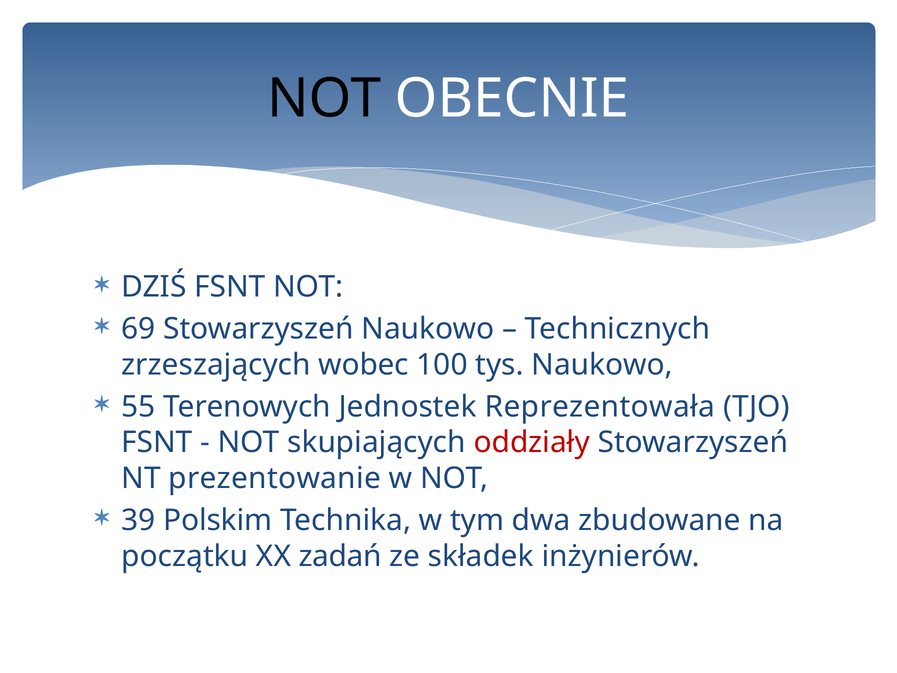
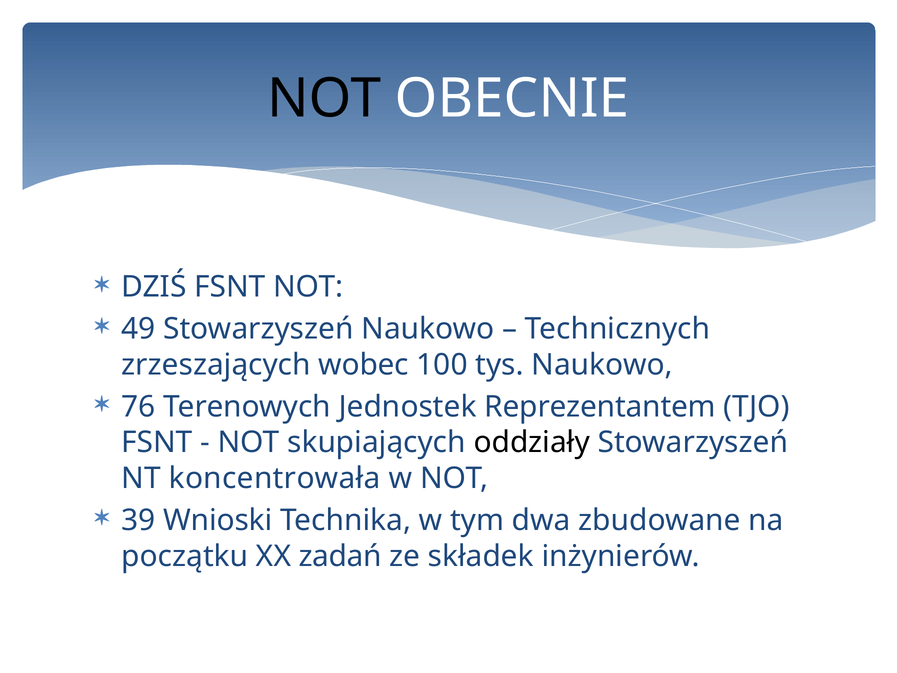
69: 69 -> 49
55: 55 -> 76
Reprezentowała: Reprezentowała -> Reprezentantem
oddziały colour: red -> black
prezentowanie: prezentowanie -> koncentrowała
Polskim: Polskim -> Wnioski
